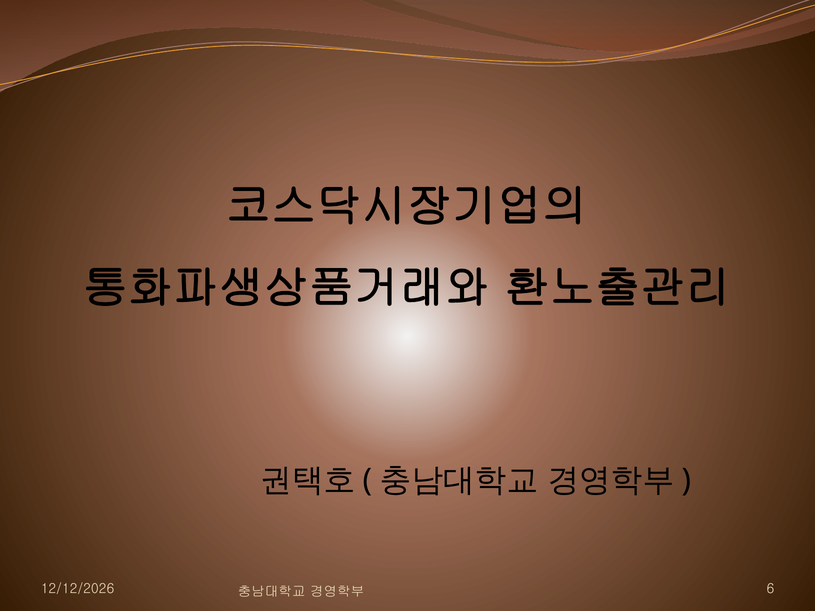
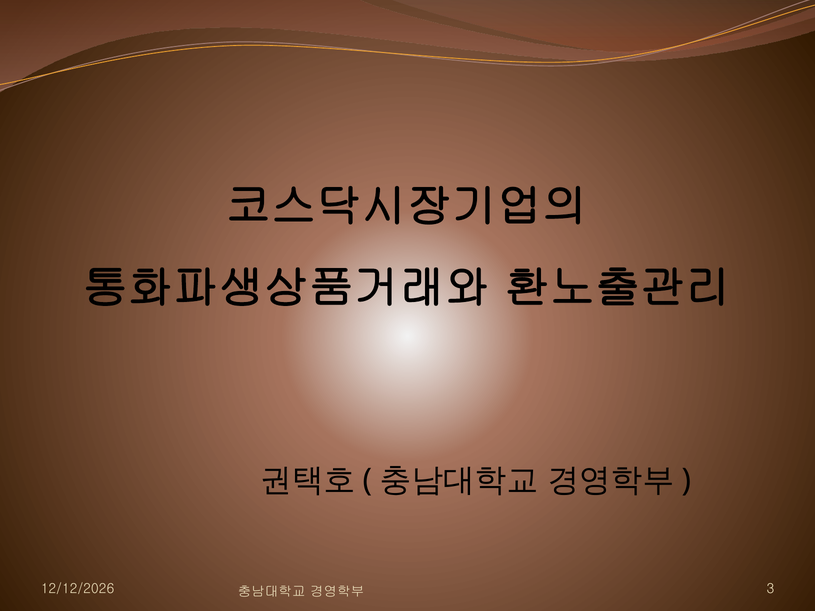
6: 6 -> 3
